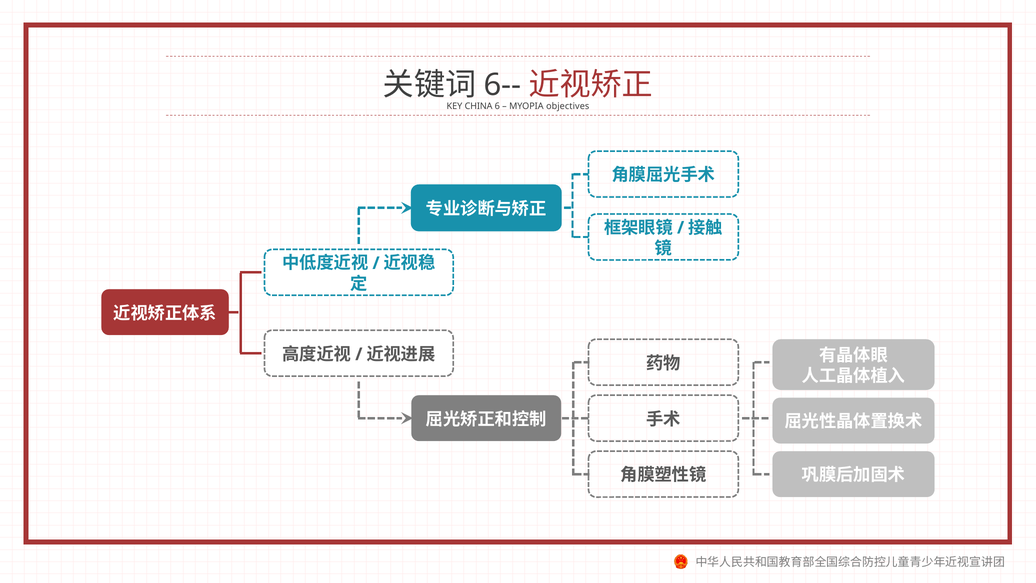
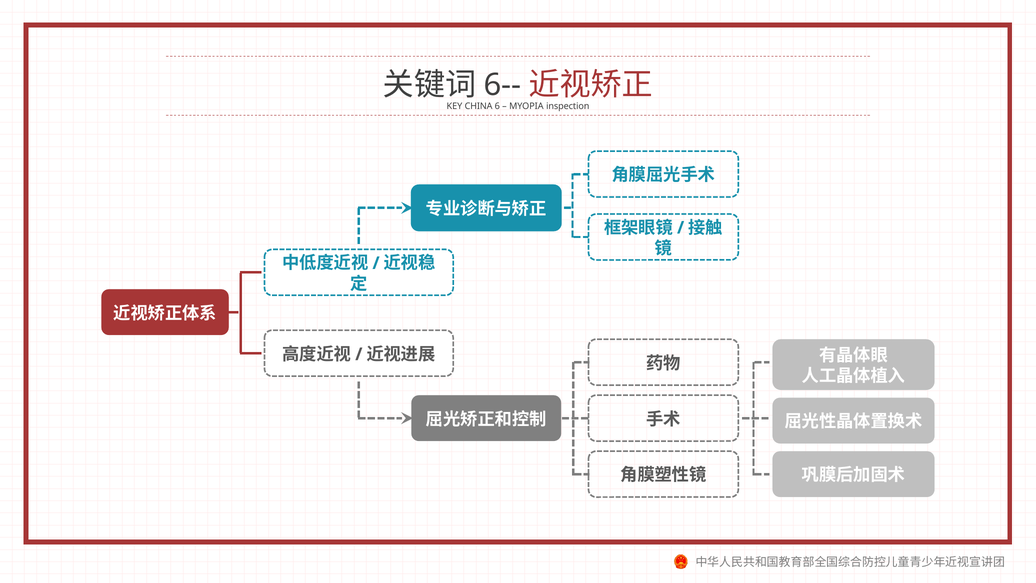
objectives: objectives -> inspection
